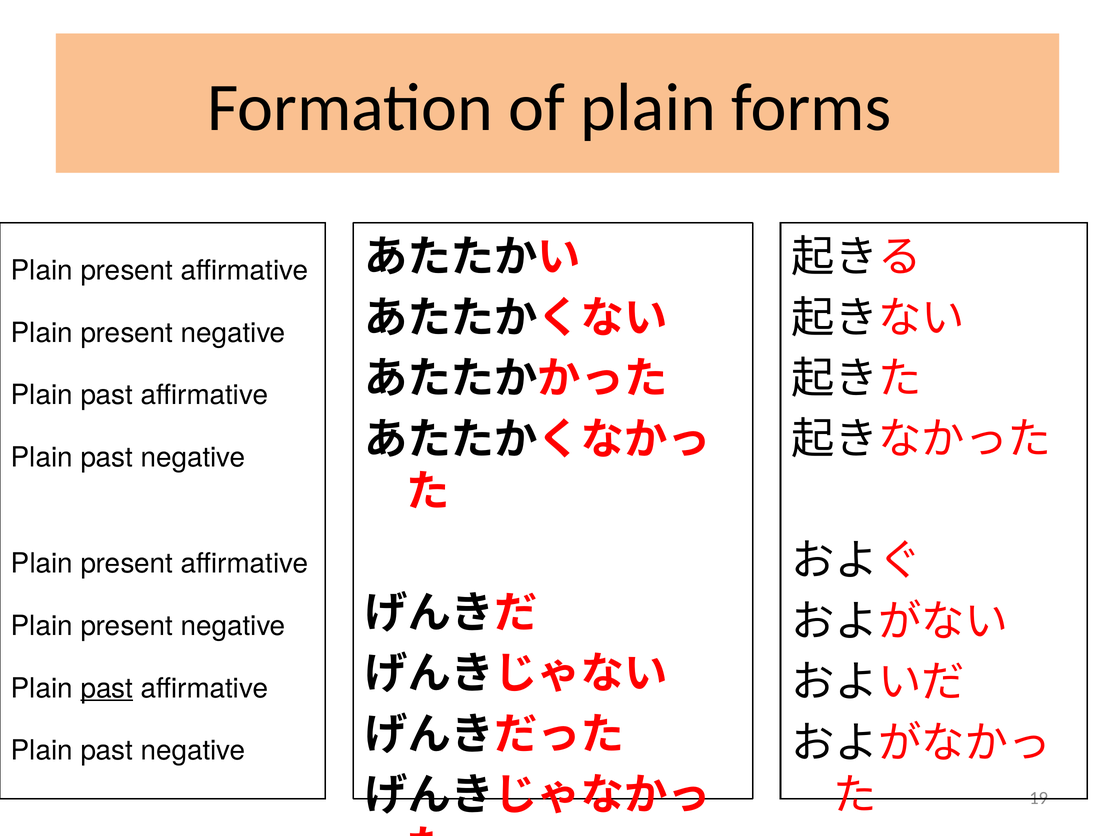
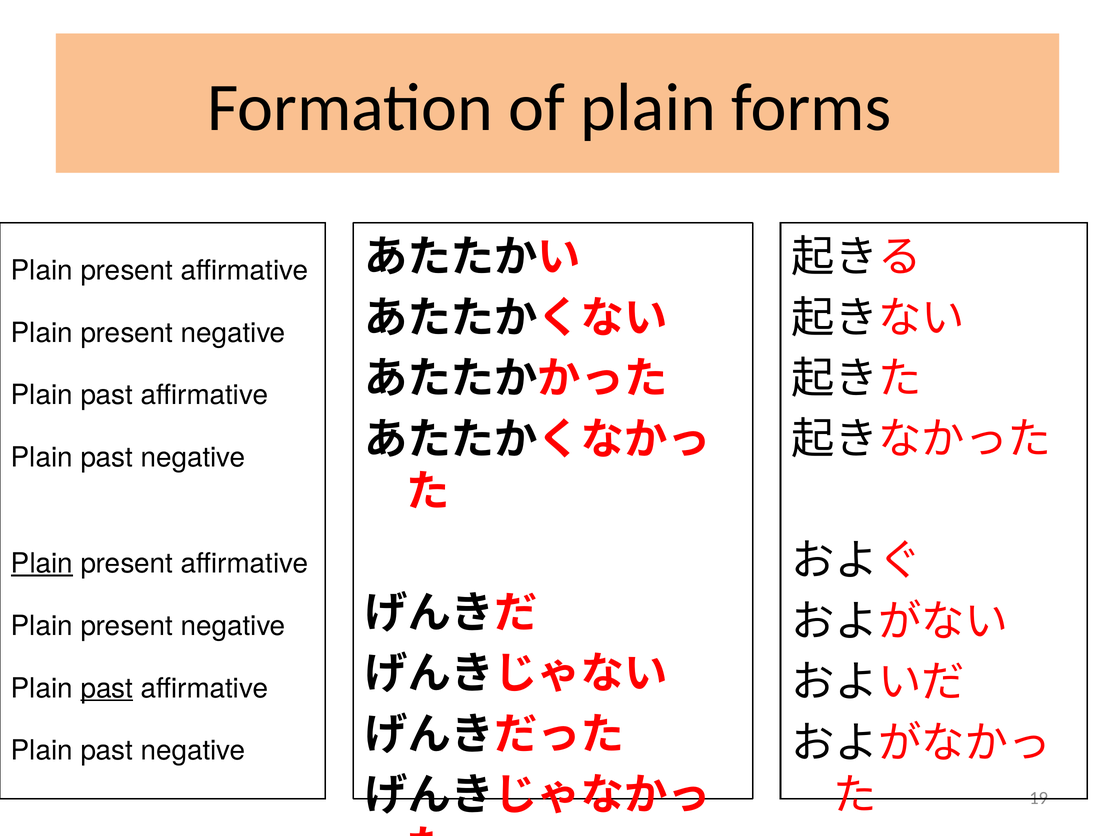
Plain at (42, 564) underline: none -> present
